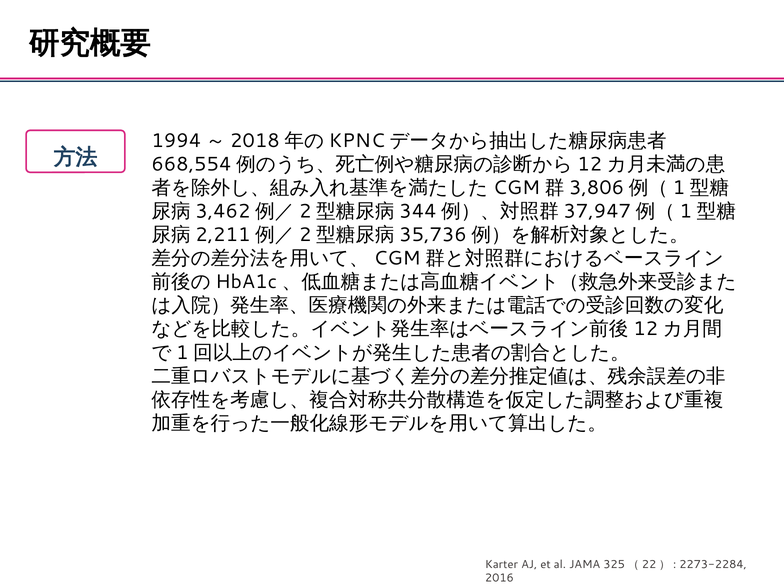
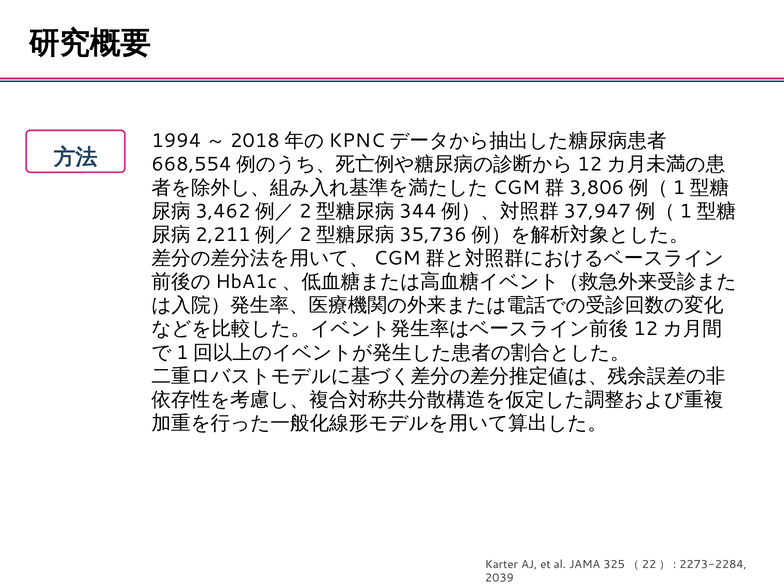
2016: 2016 -> 2039
